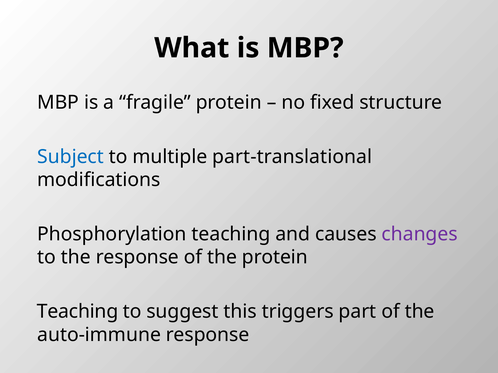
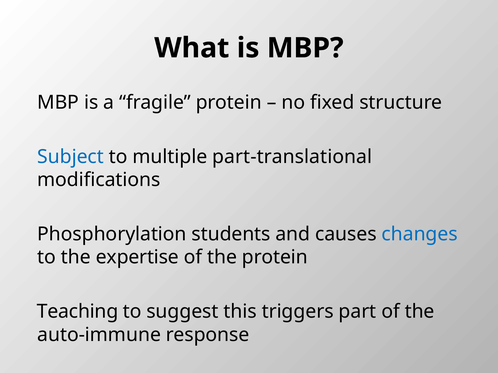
Phosphorylation teaching: teaching -> students
changes colour: purple -> blue
the response: response -> expertise
